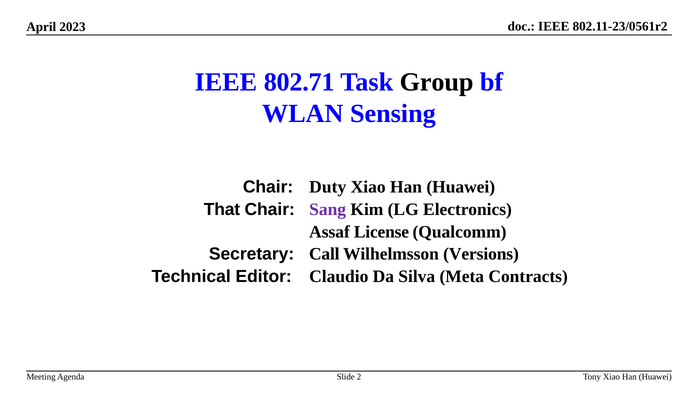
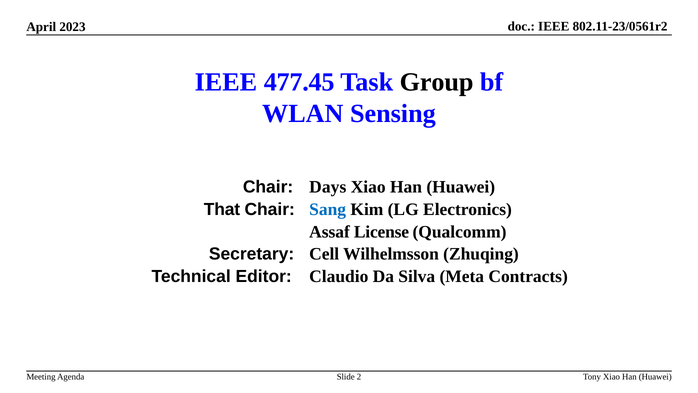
802.71: 802.71 -> 477.45
Duty: Duty -> Days
Sang colour: purple -> blue
Call: Call -> Cell
Versions: Versions -> Zhuqing
